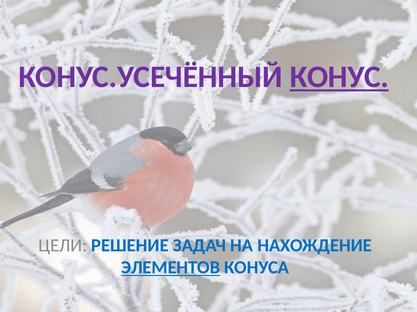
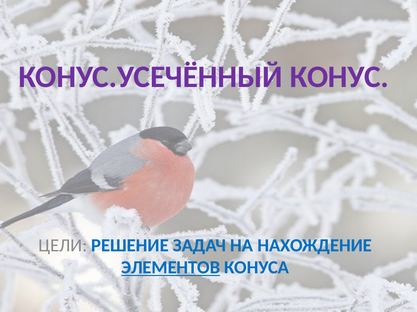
КОНУС underline: present -> none
